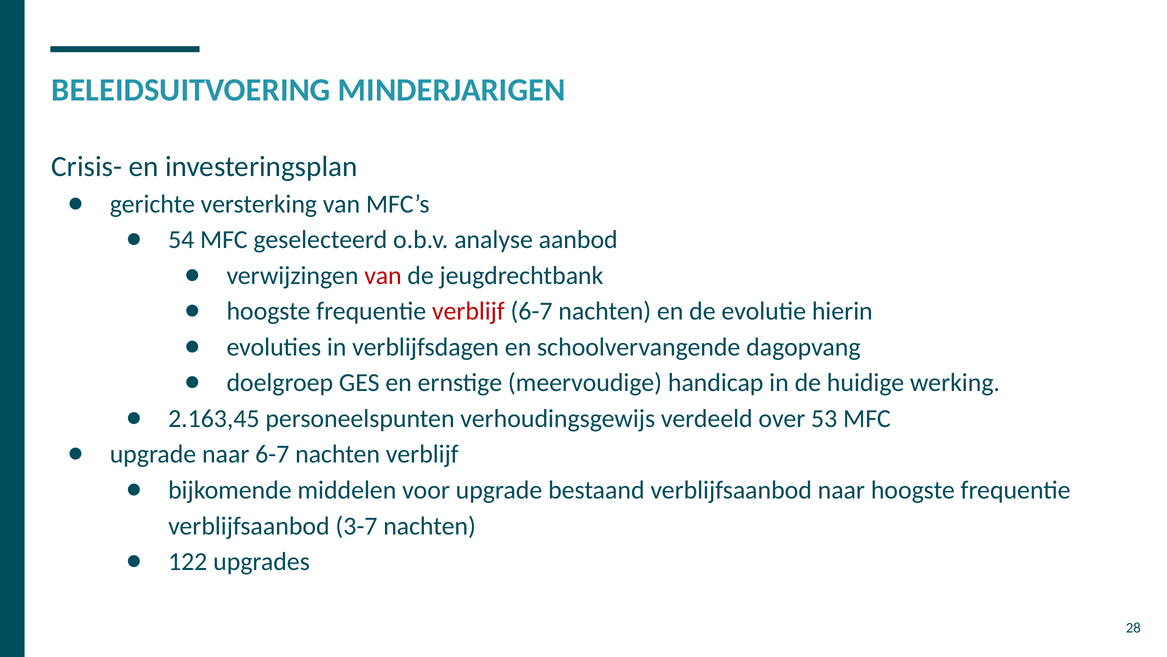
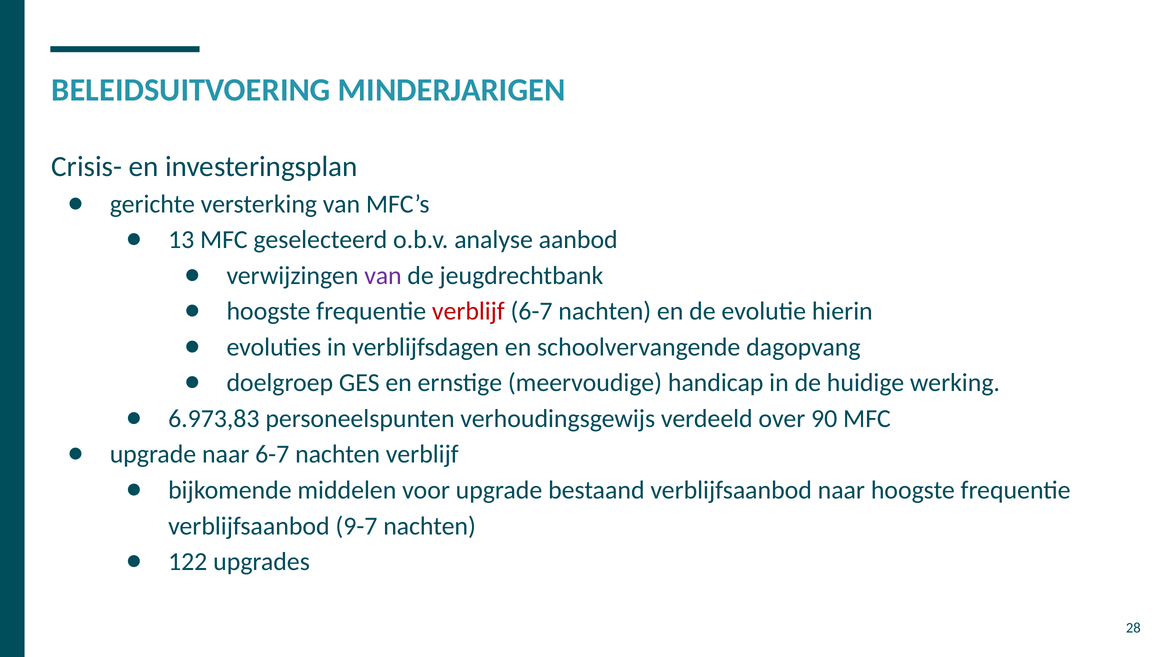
54: 54 -> 13
van at (383, 275) colour: red -> purple
2.163,45: 2.163,45 -> 6.973,83
53: 53 -> 90
3-7: 3-7 -> 9-7
